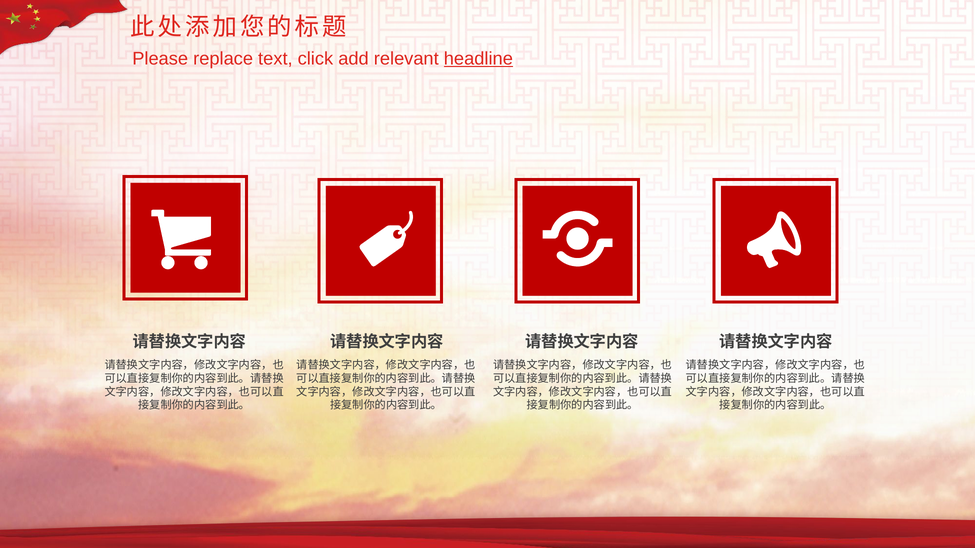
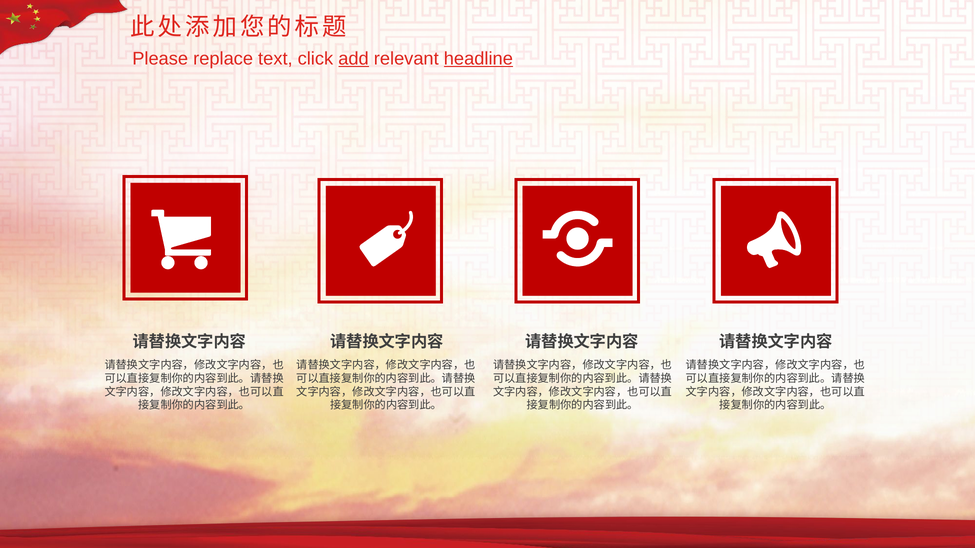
add underline: none -> present
